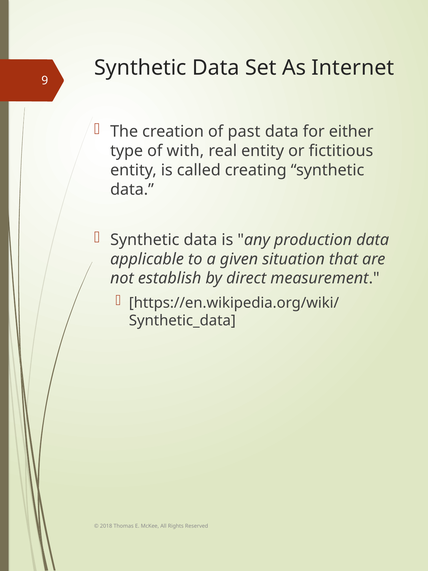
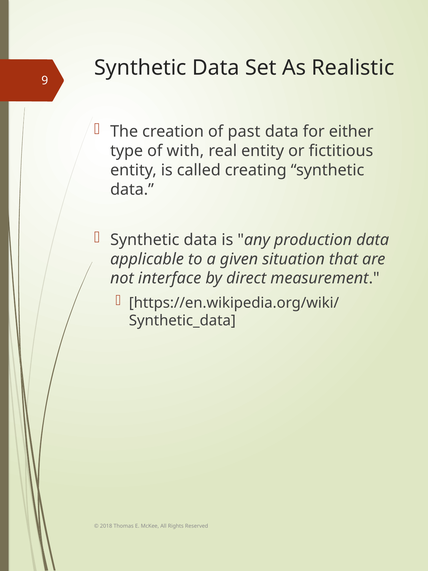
Internet: Internet -> Realistic
establish: establish -> interface
